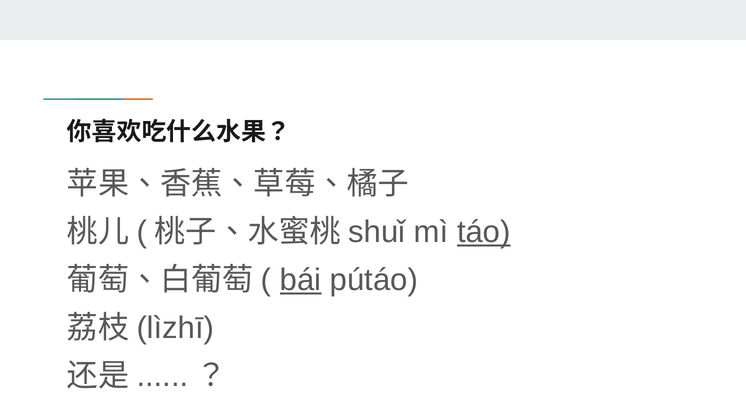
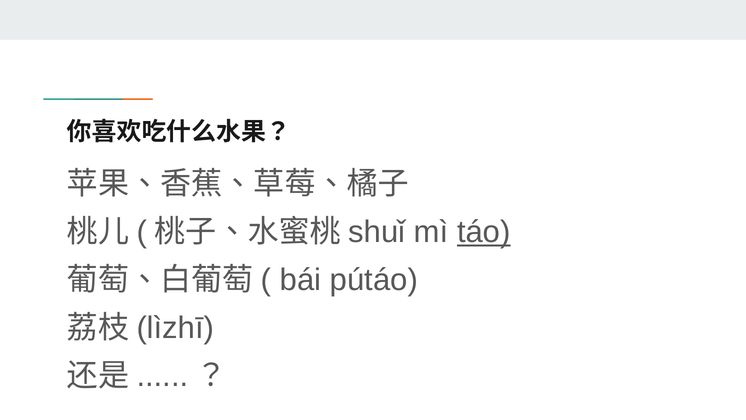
bái underline: present -> none
